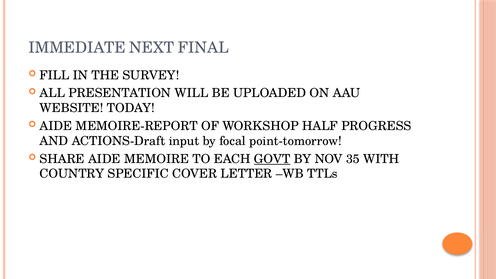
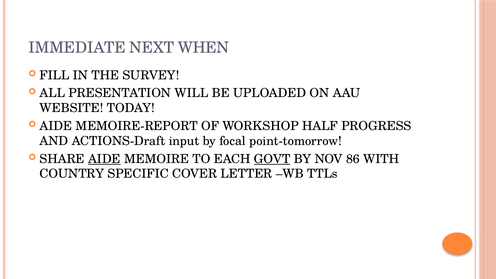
FINAL: FINAL -> WHEN
AIDE at (104, 159) underline: none -> present
35: 35 -> 86
